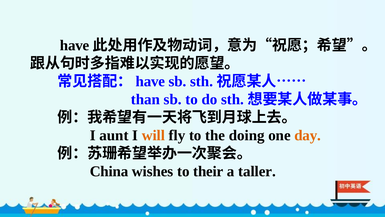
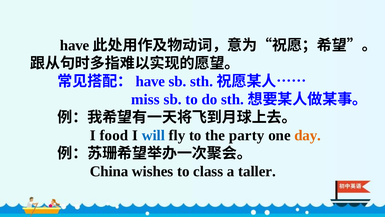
than: than -> miss
aunt: aunt -> food
will colour: orange -> blue
doing: doing -> party
their: their -> class
